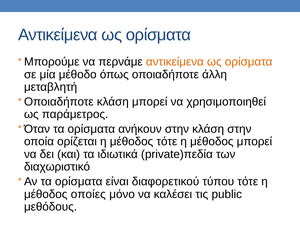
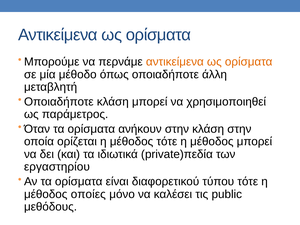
διαχωριστικό: διαχωριστικό -> εργαστηρίου
